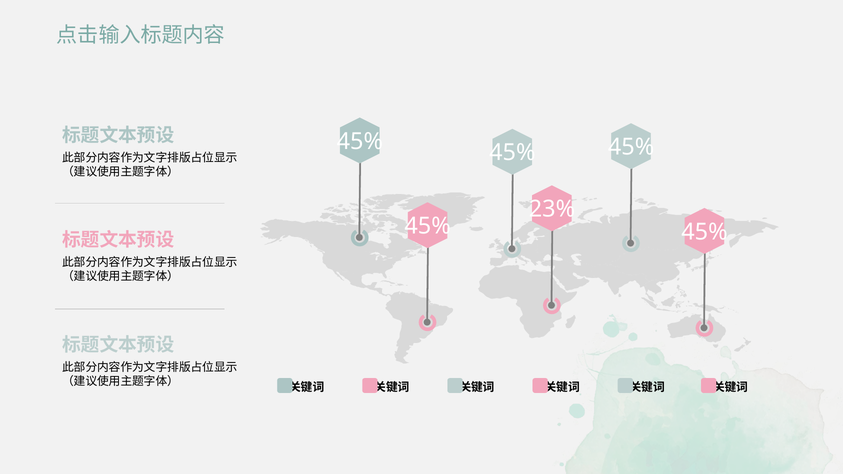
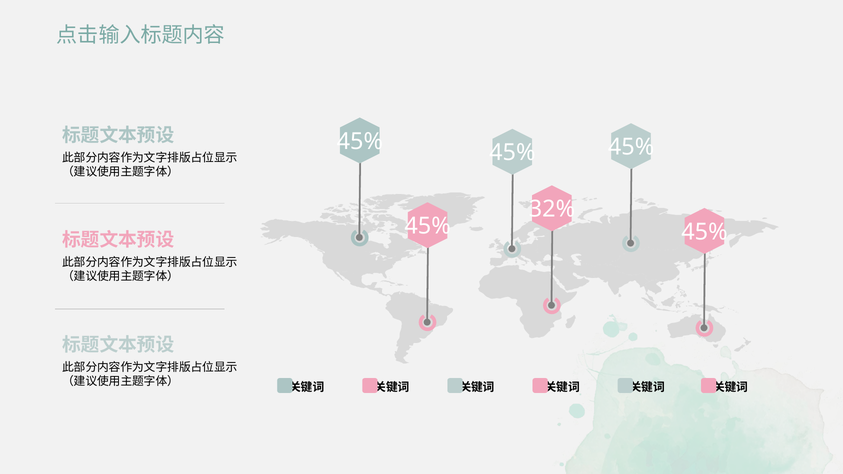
23%: 23% -> 32%
